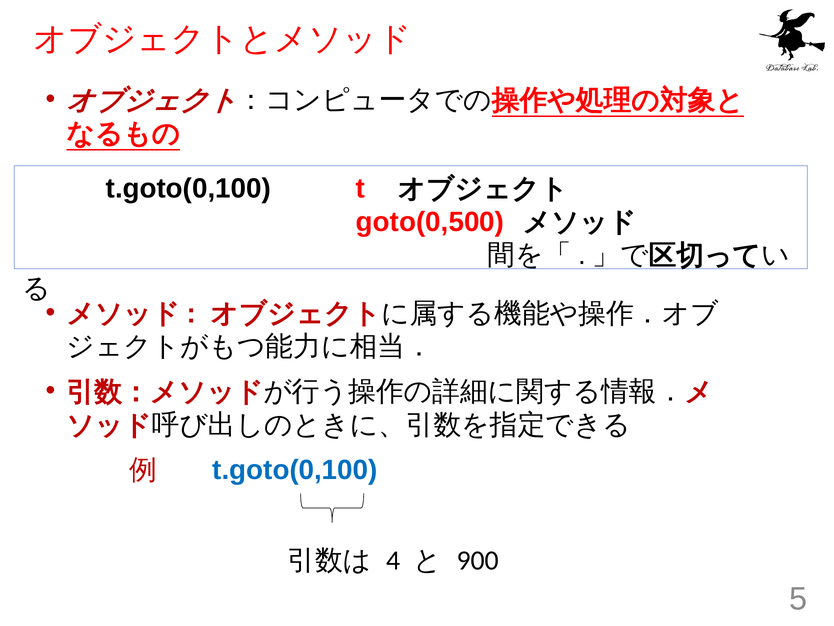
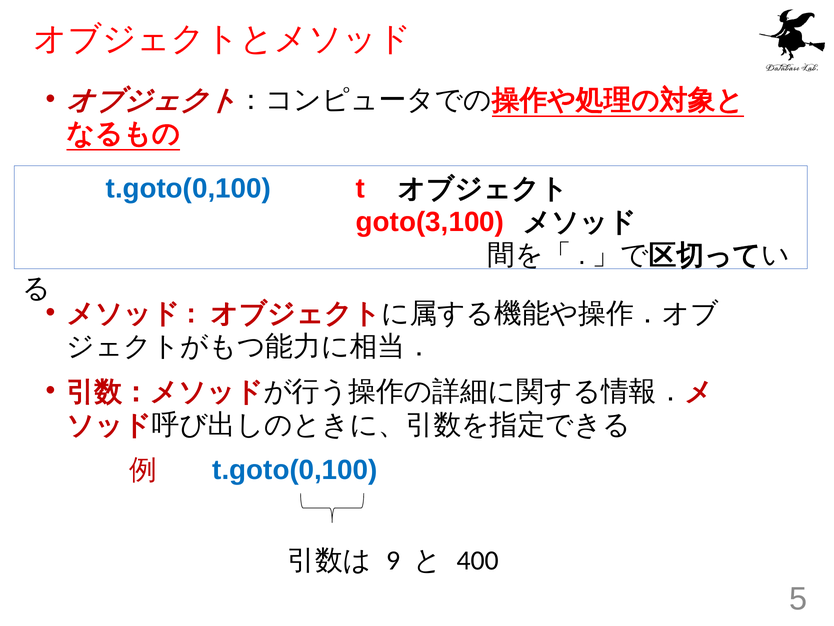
t.goto(0,100 at (188, 188) colour: black -> blue
goto(0,500: goto(0,500 -> goto(3,100
4: 4 -> 9
900: 900 -> 400
